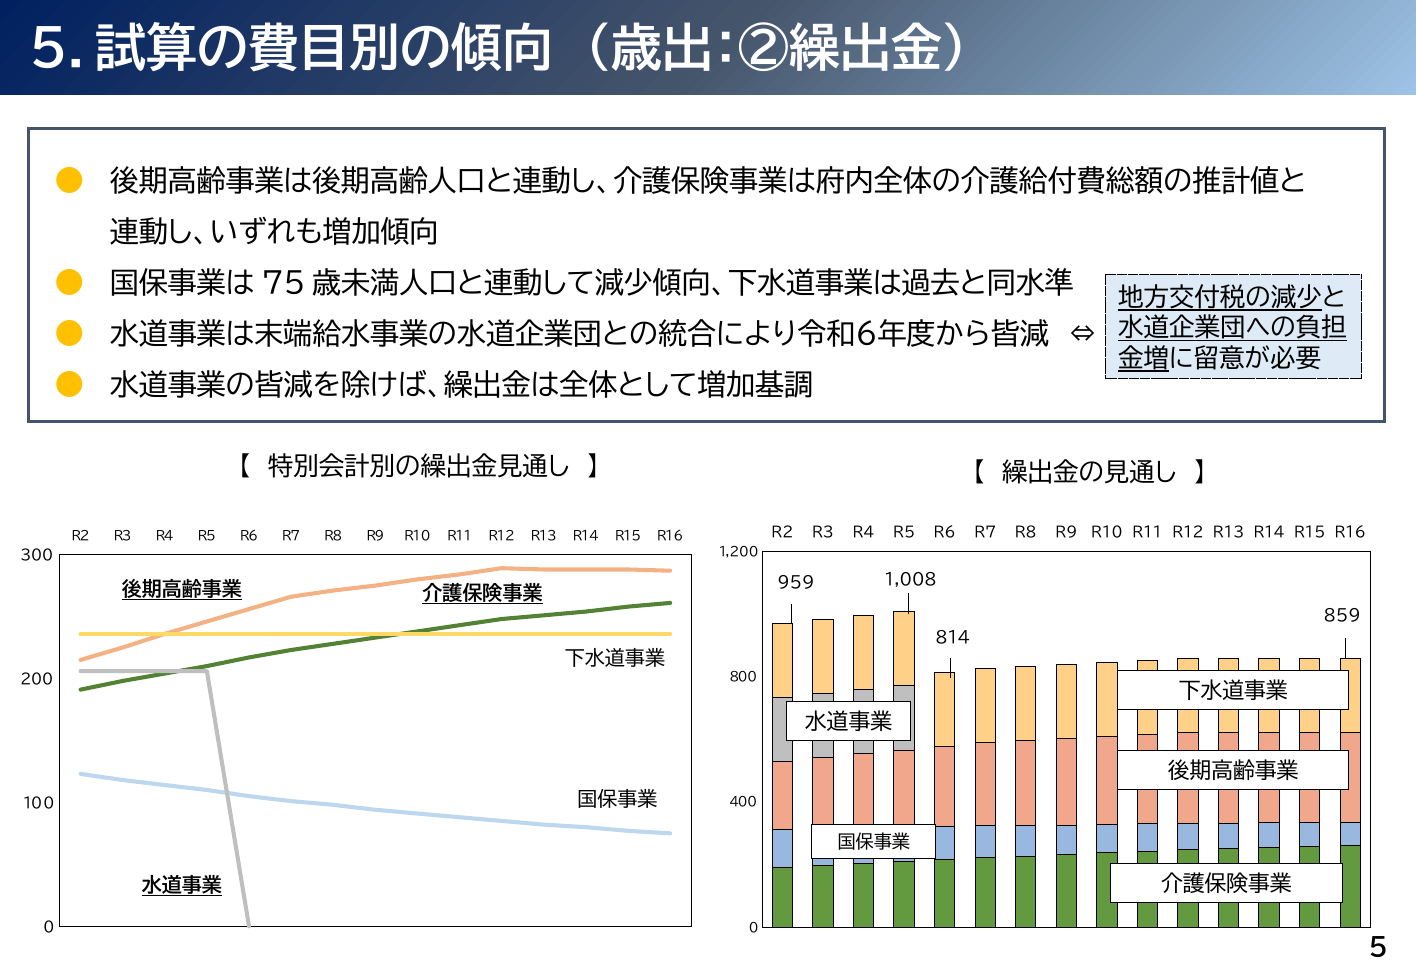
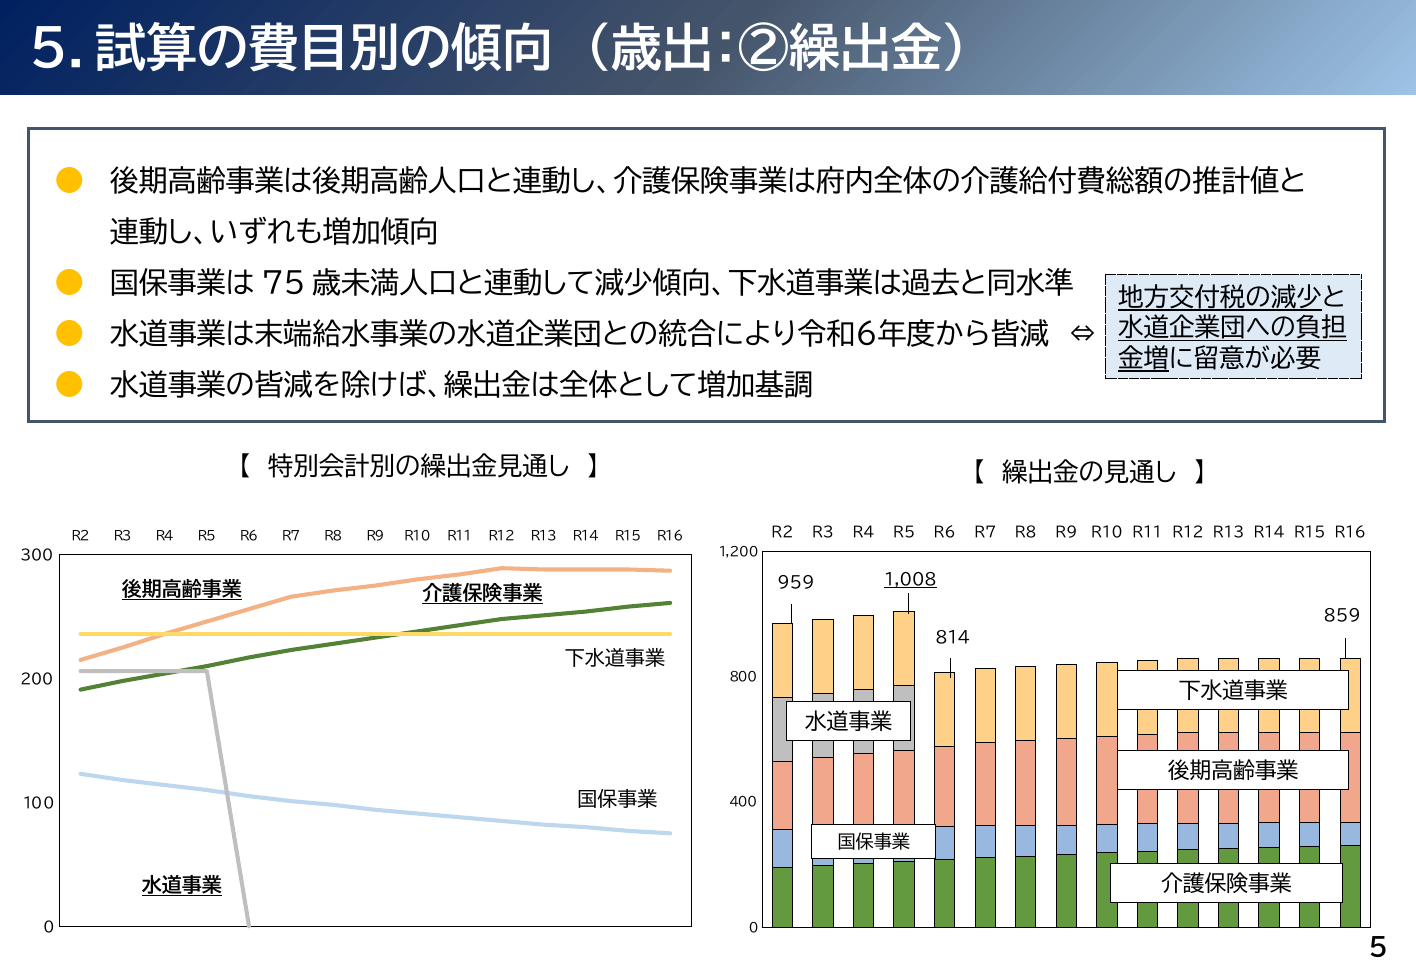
1,008 underline: none -> present
